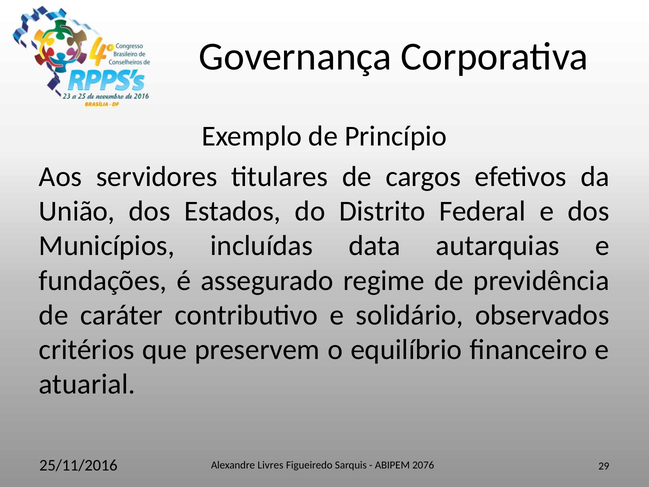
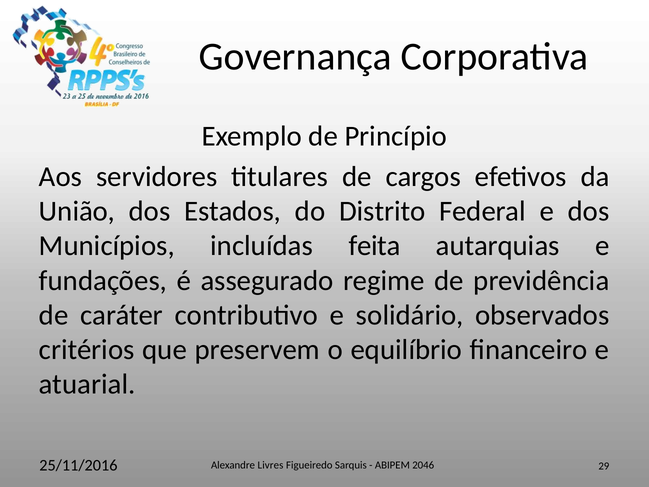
data: data -> feita
2076: 2076 -> 2046
